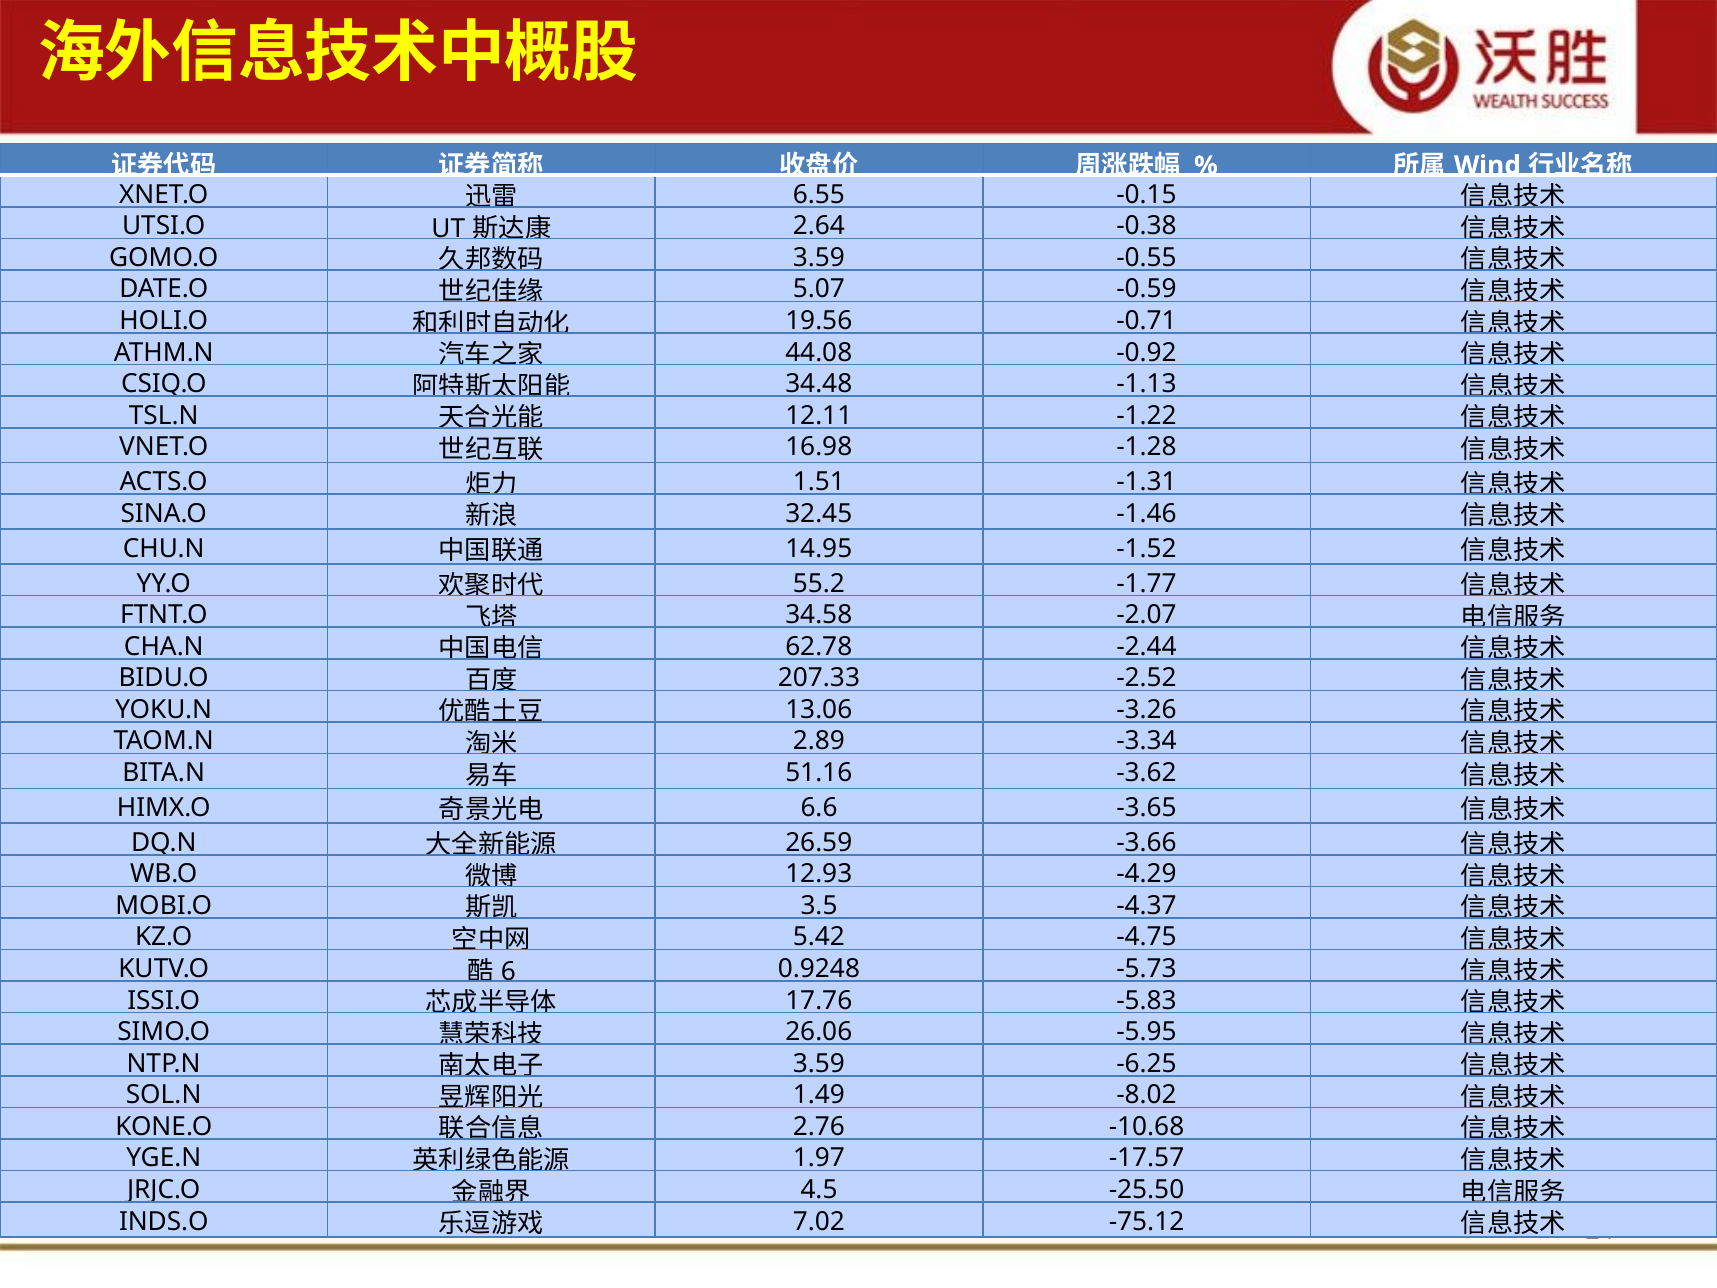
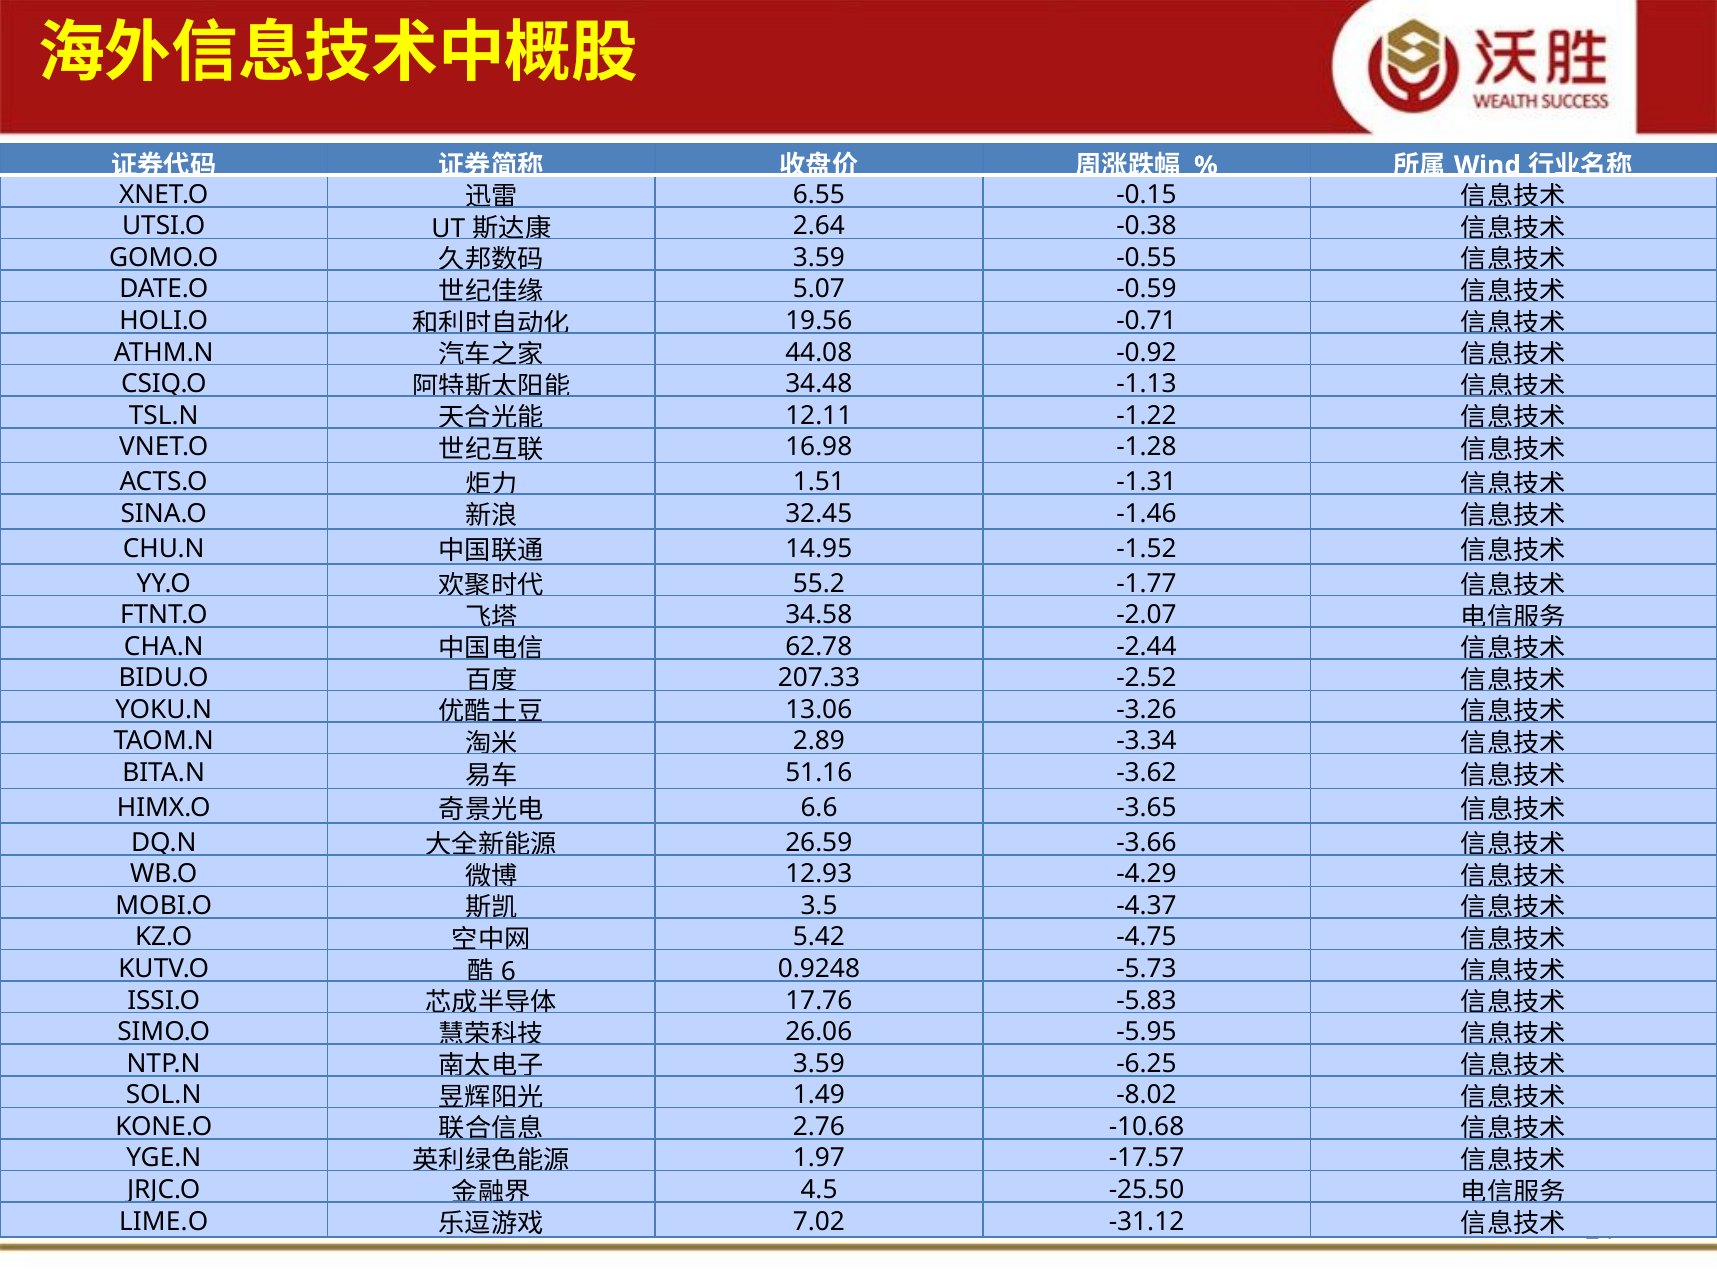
INDS.O: INDS.O -> LIME.O
-75.12: -75.12 -> -31.12
